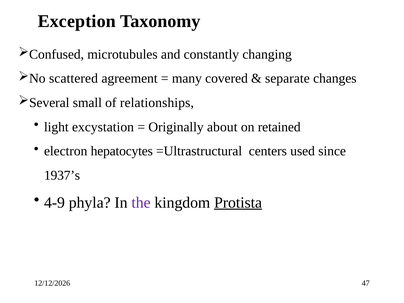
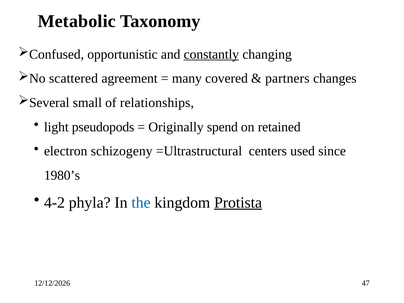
Exception: Exception -> Metabolic
microtubules: microtubules -> opportunistic
constantly underline: none -> present
separate: separate -> partners
excystation: excystation -> pseudopods
about: about -> spend
hepatocytes: hepatocytes -> schizogeny
1937’s: 1937’s -> 1980’s
4-9: 4-9 -> 4-2
the colour: purple -> blue
